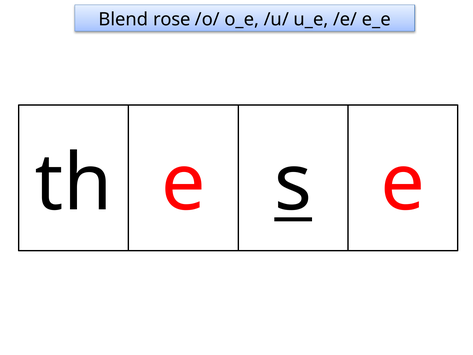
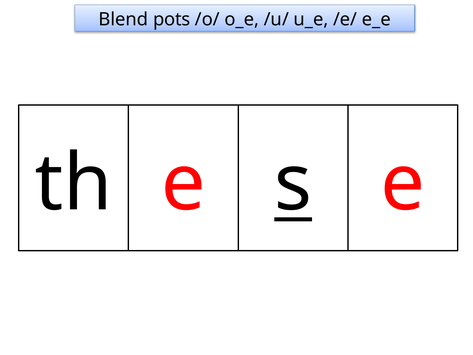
rose: rose -> pots
